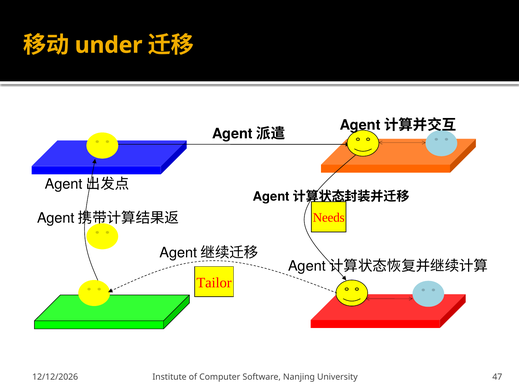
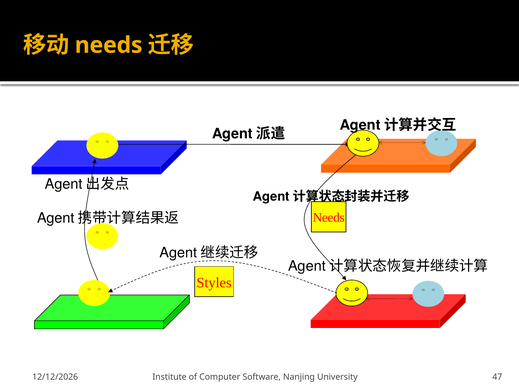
under at (109, 45): under -> needs
Tailor: Tailor -> Styles
